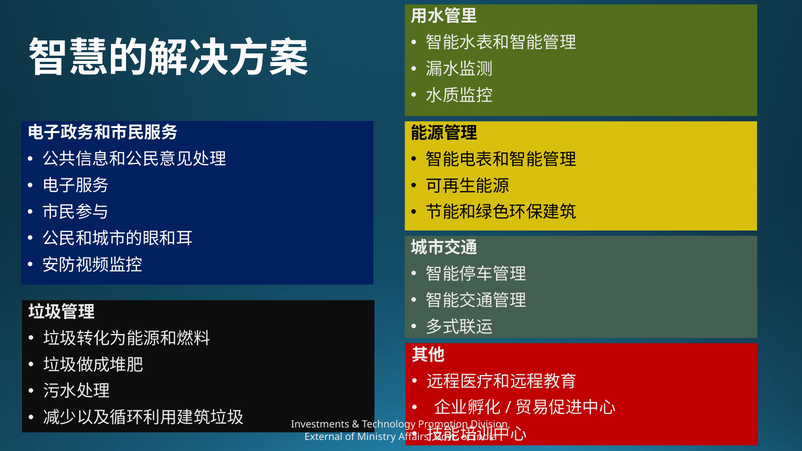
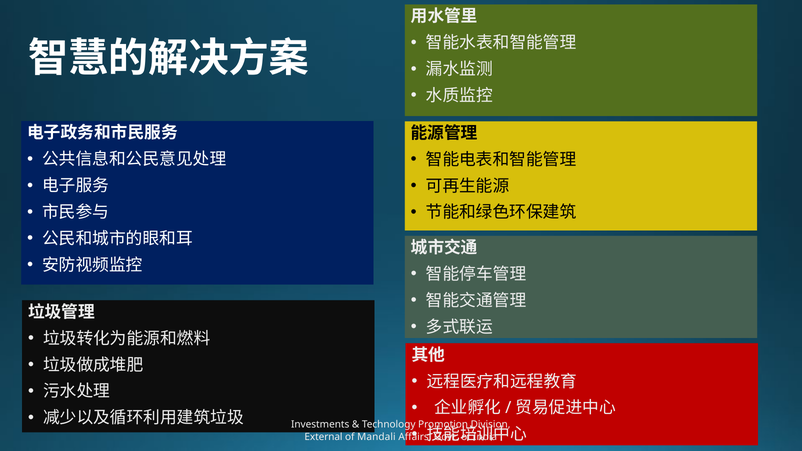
Ministry: Ministry -> Mandali
